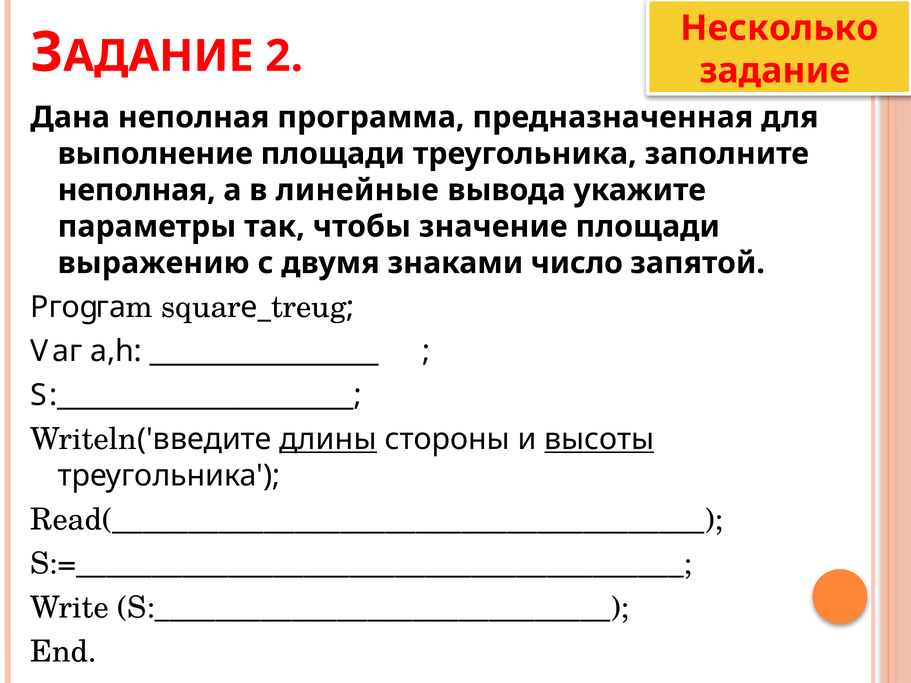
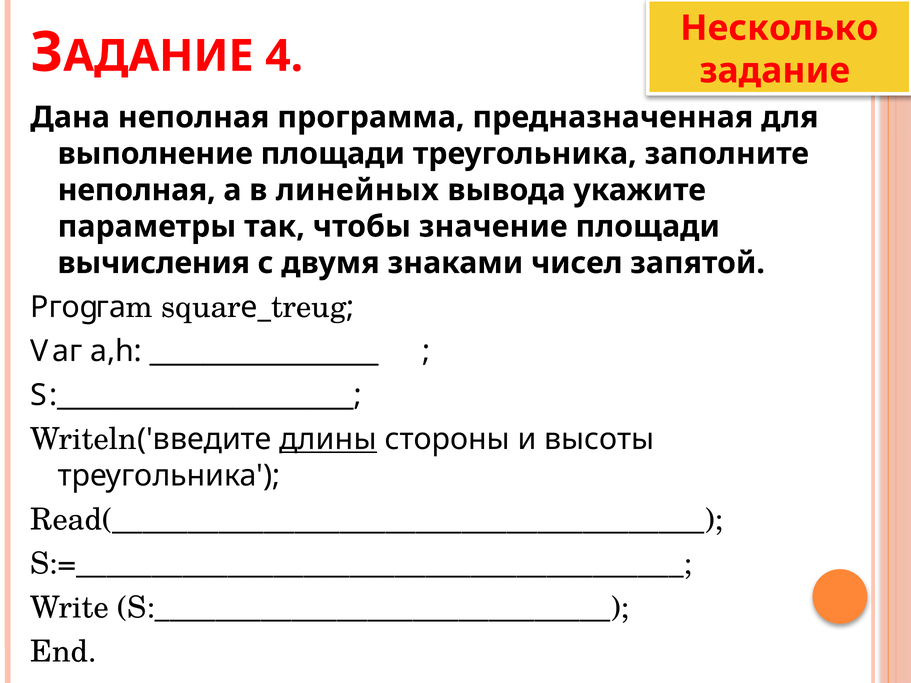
2: 2 -> 4
линейные: линейные -> линейных
выражению: выражению -> вычисления
число: число -> чисел
высоты underline: present -> none
